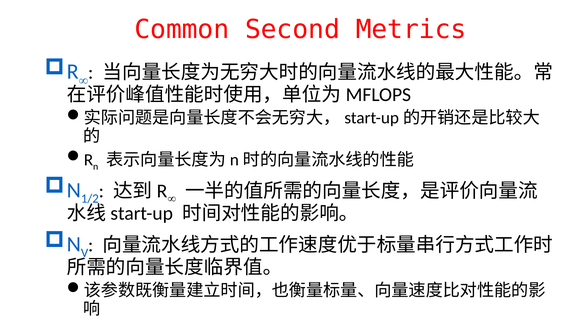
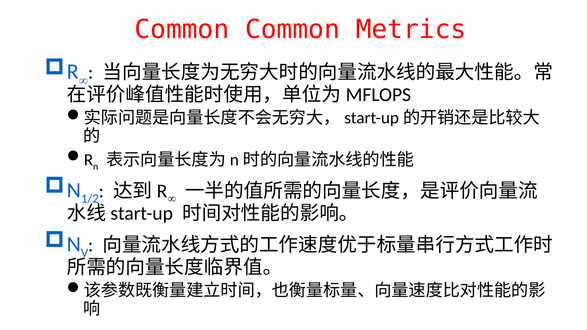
Common Second: Second -> Common
